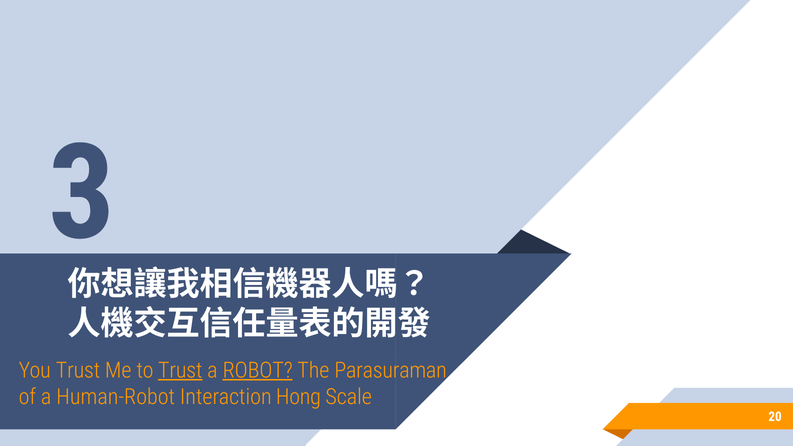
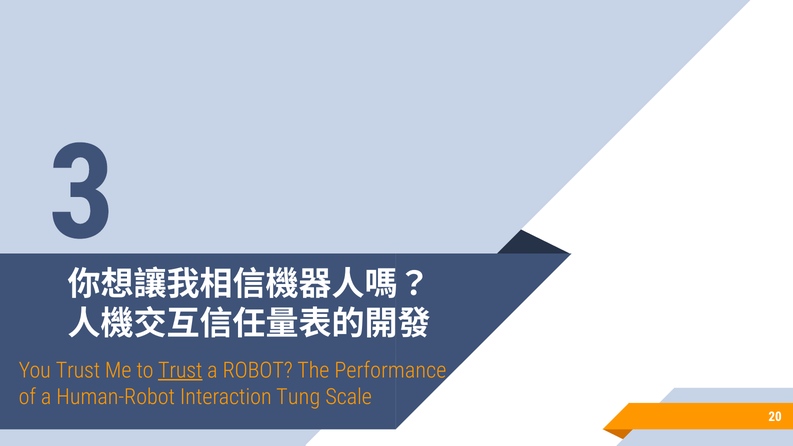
ROBOT underline: present -> none
Parasuraman: Parasuraman -> Performance
Hong: Hong -> Tung
